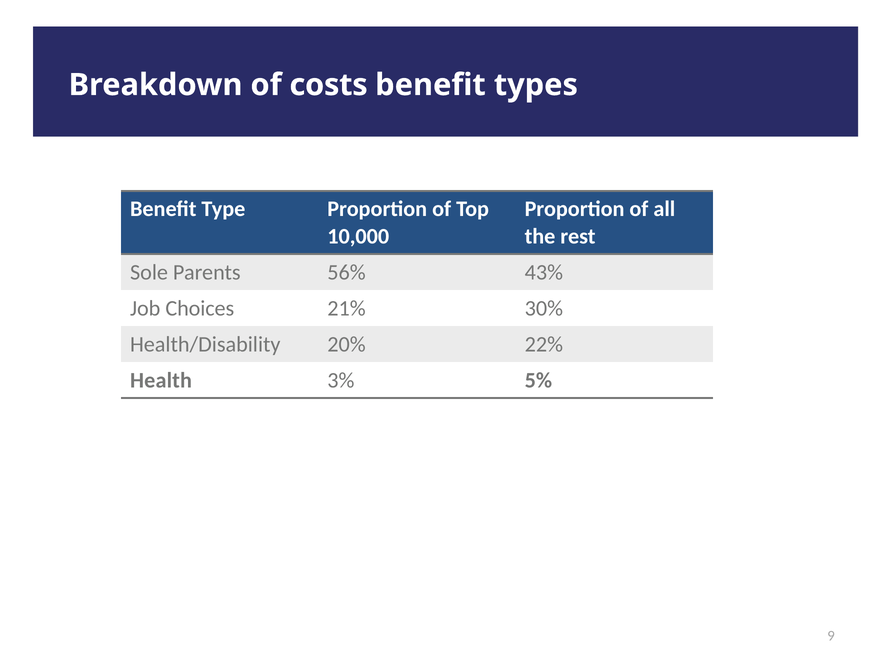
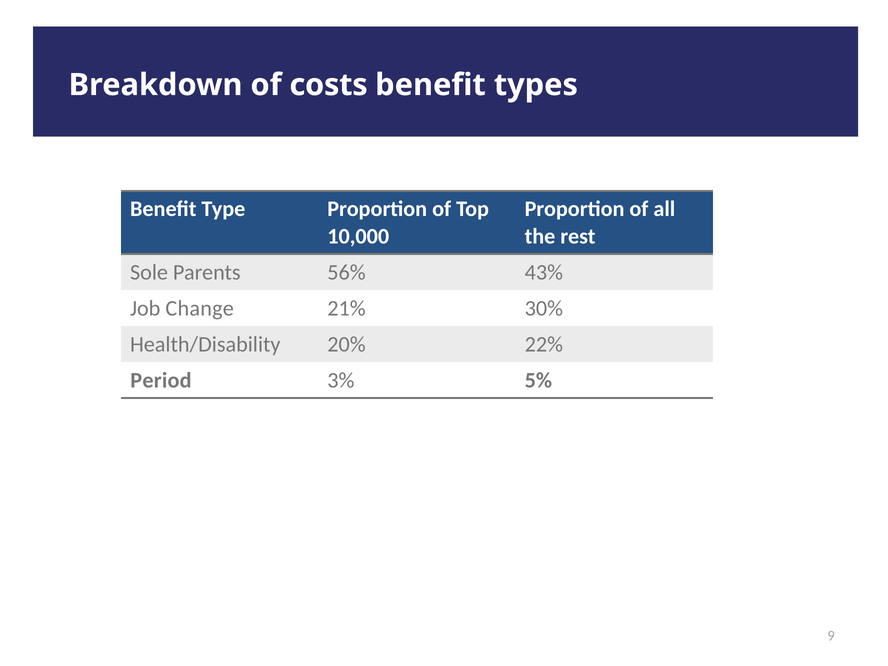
Choices: Choices -> Change
Health: Health -> Period
